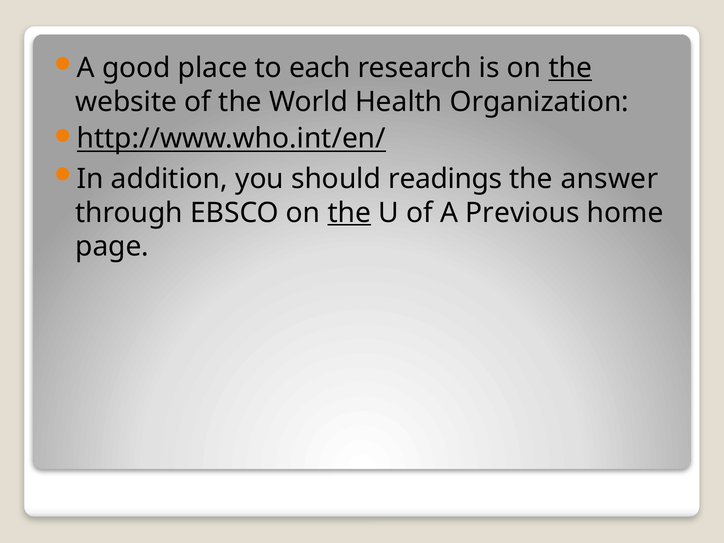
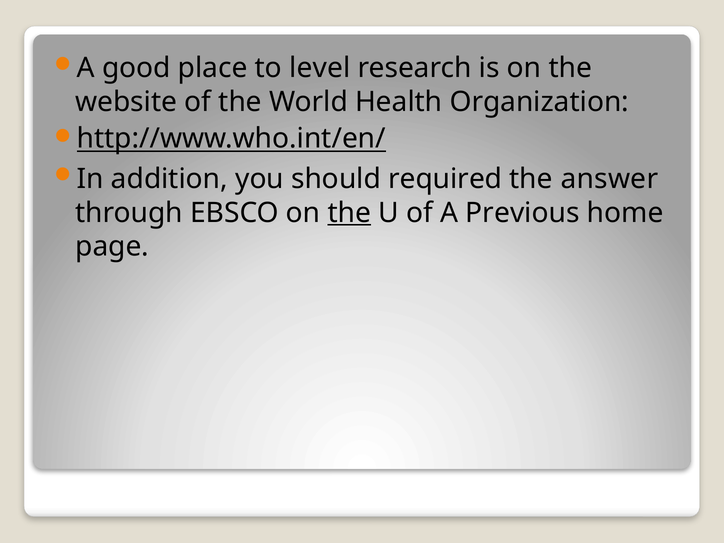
each: each -> level
the at (570, 68) underline: present -> none
readings: readings -> required
